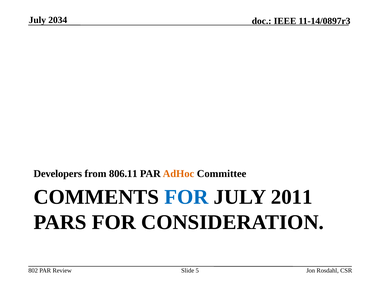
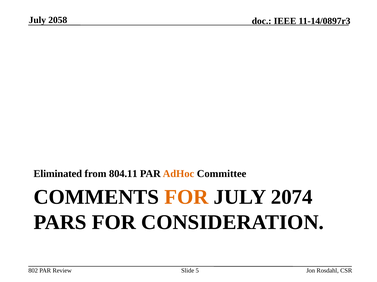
2034: 2034 -> 2058
Developers: Developers -> Eliminated
806.11: 806.11 -> 804.11
FOR at (186, 198) colour: blue -> orange
2011: 2011 -> 2074
